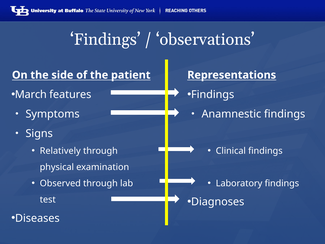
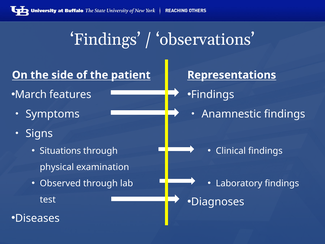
Relatively: Relatively -> Situations
